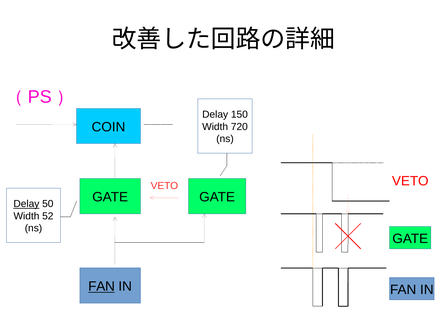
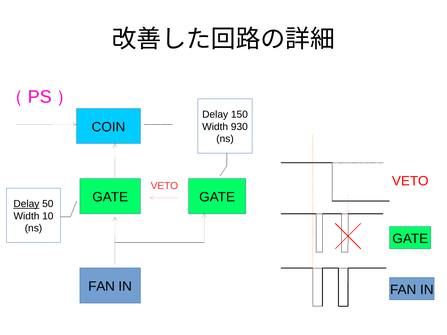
720: 720 -> 930
52: 52 -> 10
FAN at (102, 287) underline: present -> none
